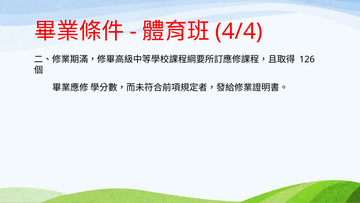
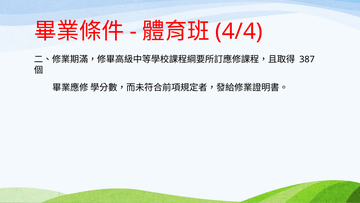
126: 126 -> 387
